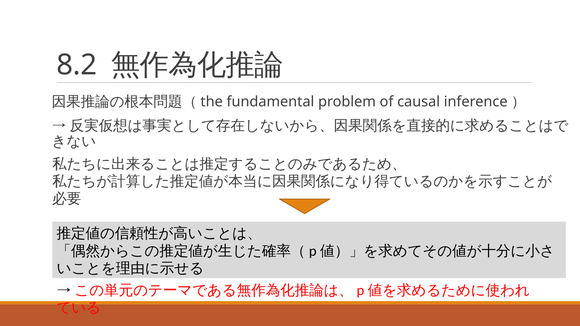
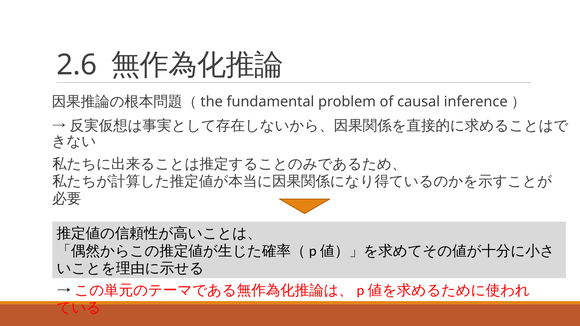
8.2: 8.2 -> 2.6
